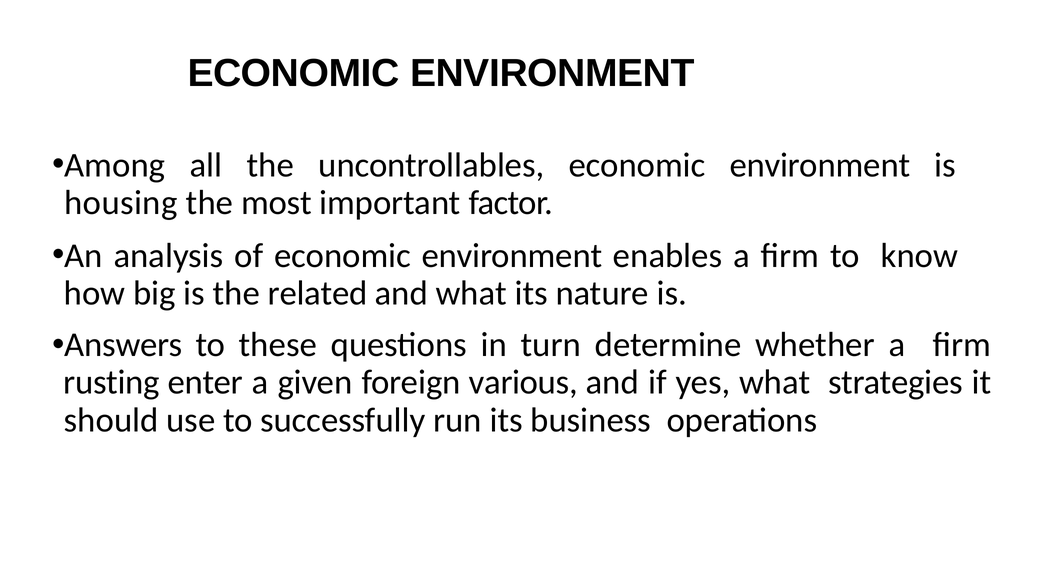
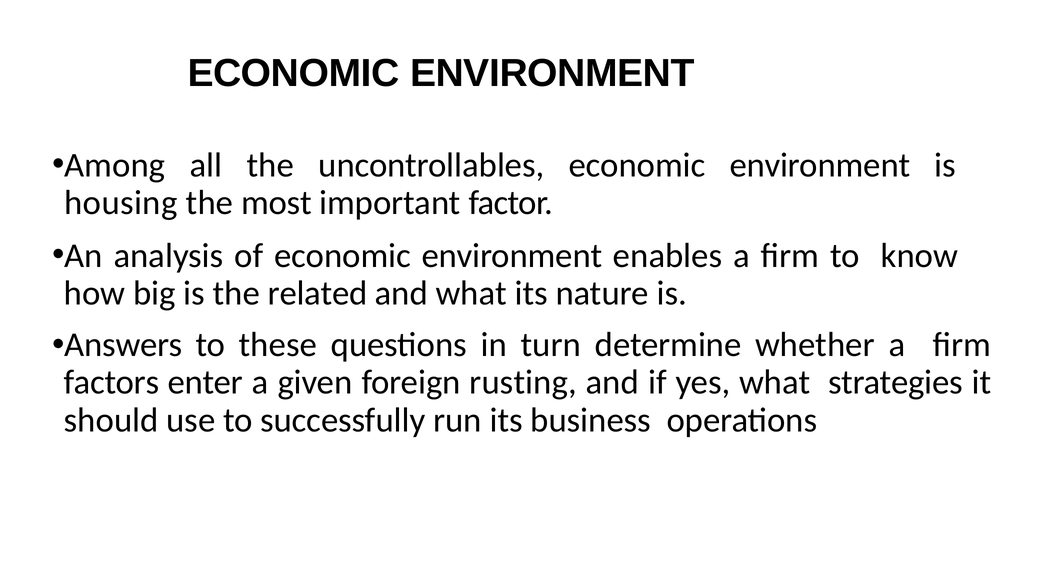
rusting: rusting -> factors
various: various -> rusting
